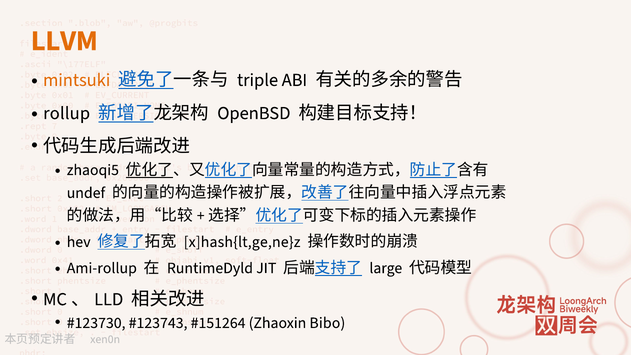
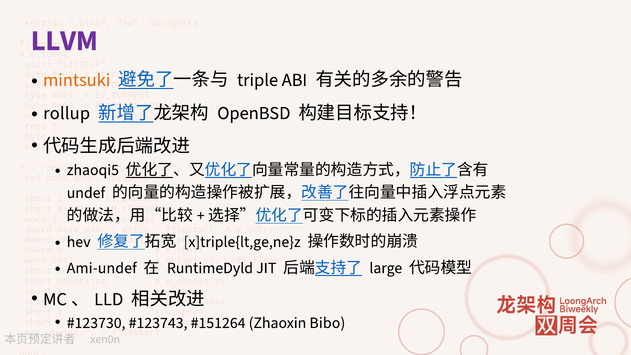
LLVM colour: orange -> purple
x]hash{lt,ge,ne}z: x]hash{lt,ge,ne}z -> x]triple{lt,ge,ne}z
Ami-rollup: Ami-rollup -> Ami-undef
